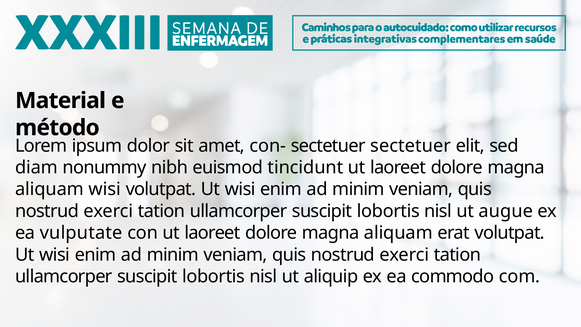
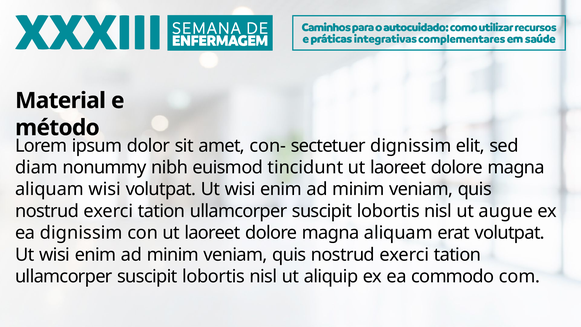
sectetuer sectetuer: sectetuer -> dignissim
ea vulputate: vulputate -> dignissim
